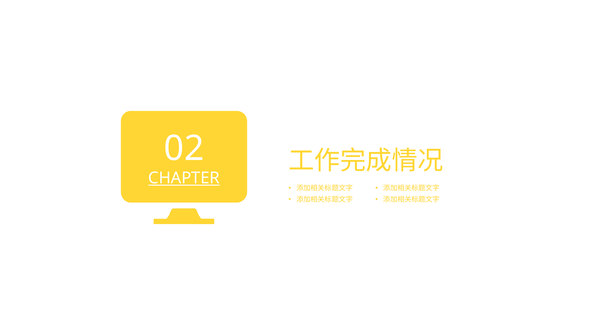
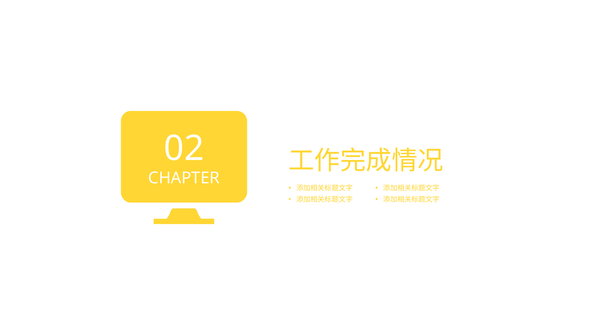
CHAPTER underline: present -> none
